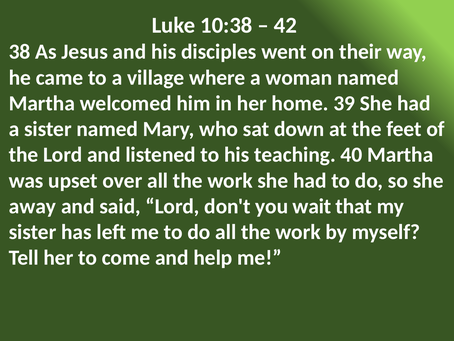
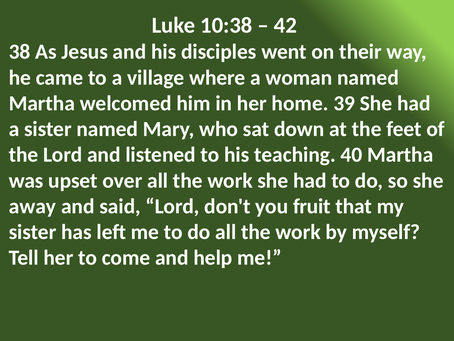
wait: wait -> fruit
